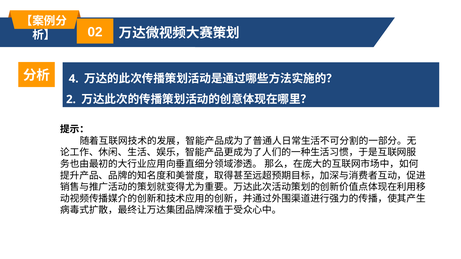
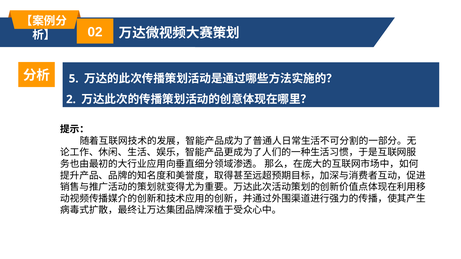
4: 4 -> 5
